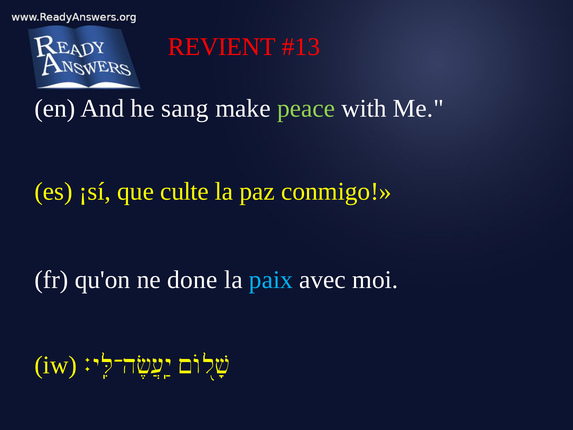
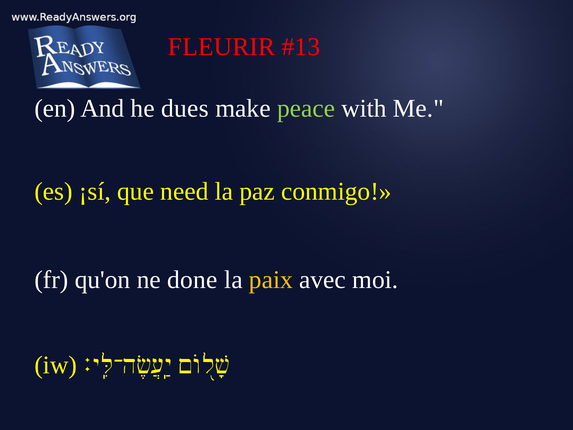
REVIENT: REVIENT -> FLEURIR
sang: sang -> dues
culte: culte -> need
paix colour: light blue -> yellow
